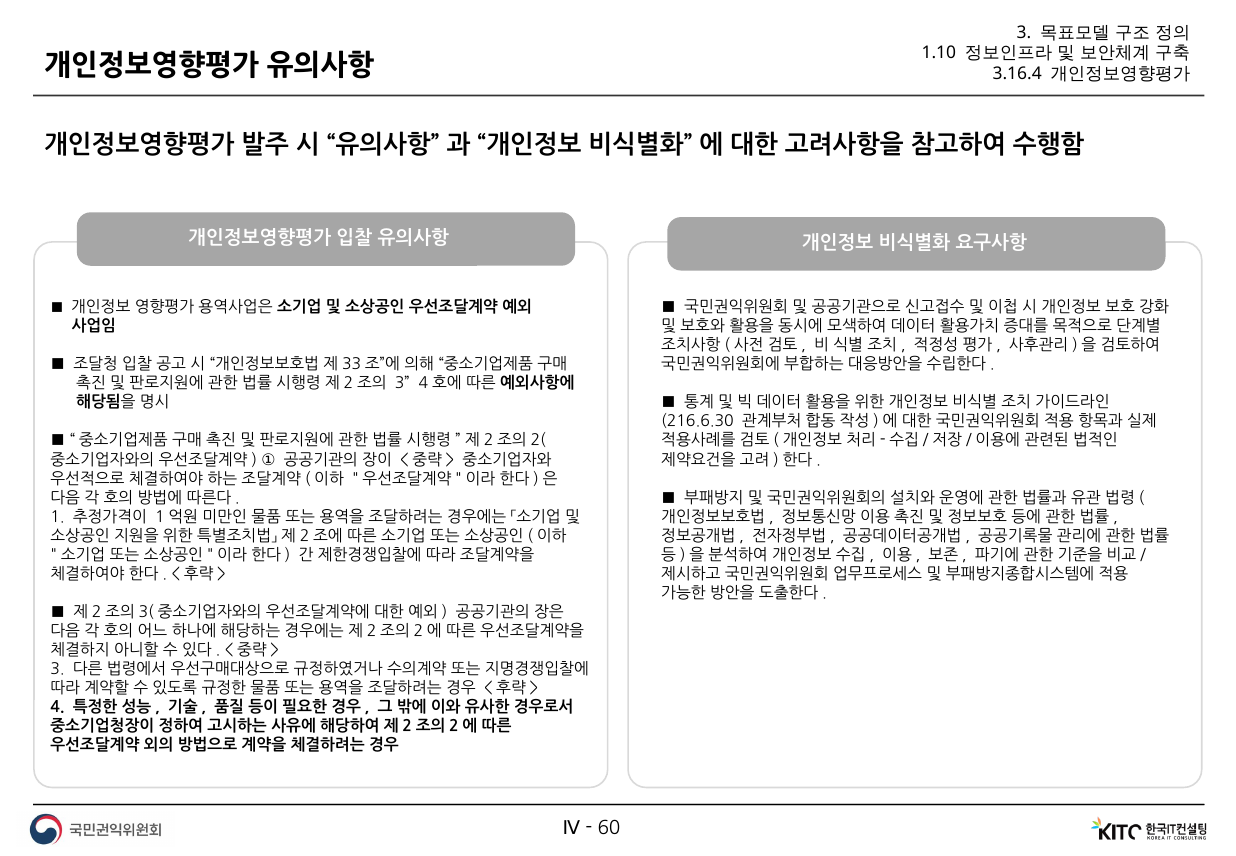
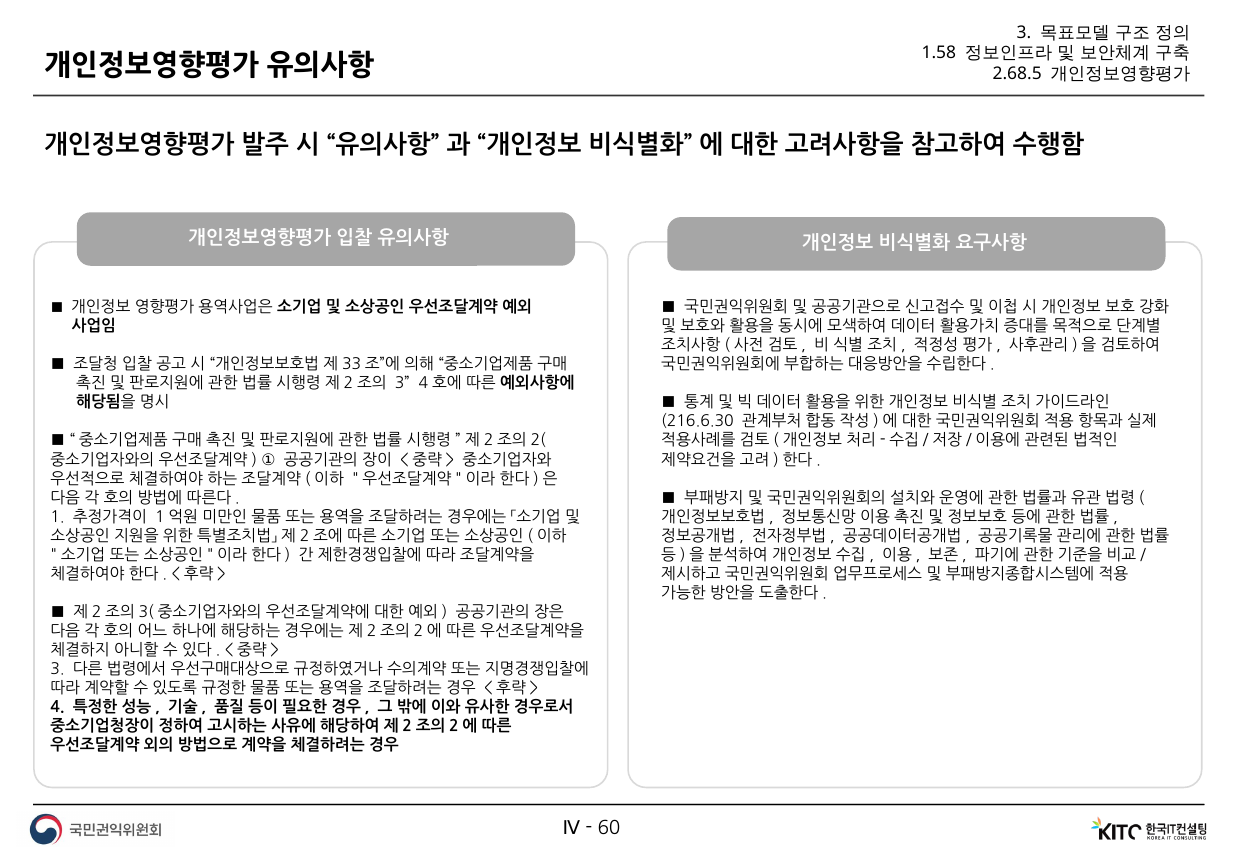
1.10: 1.10 -> 1.58
3.16.4: 3.16.4 -> 2.68.5
